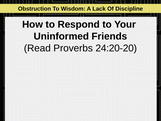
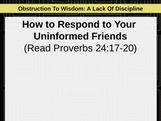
24:20-20: 24:20-20 -> 24:17-20
